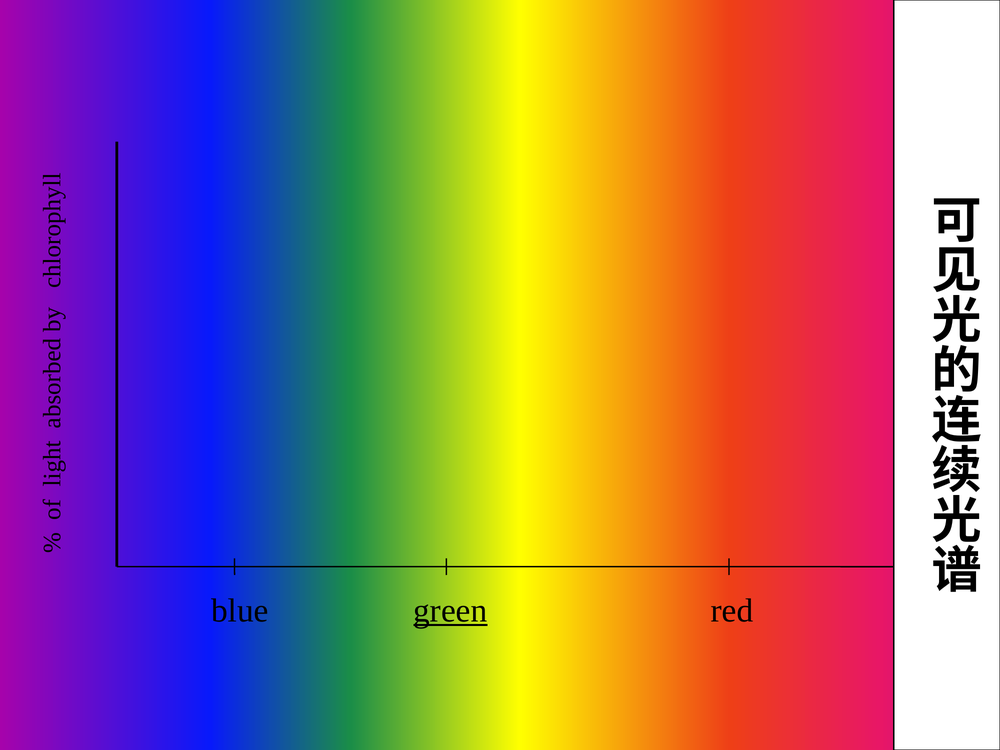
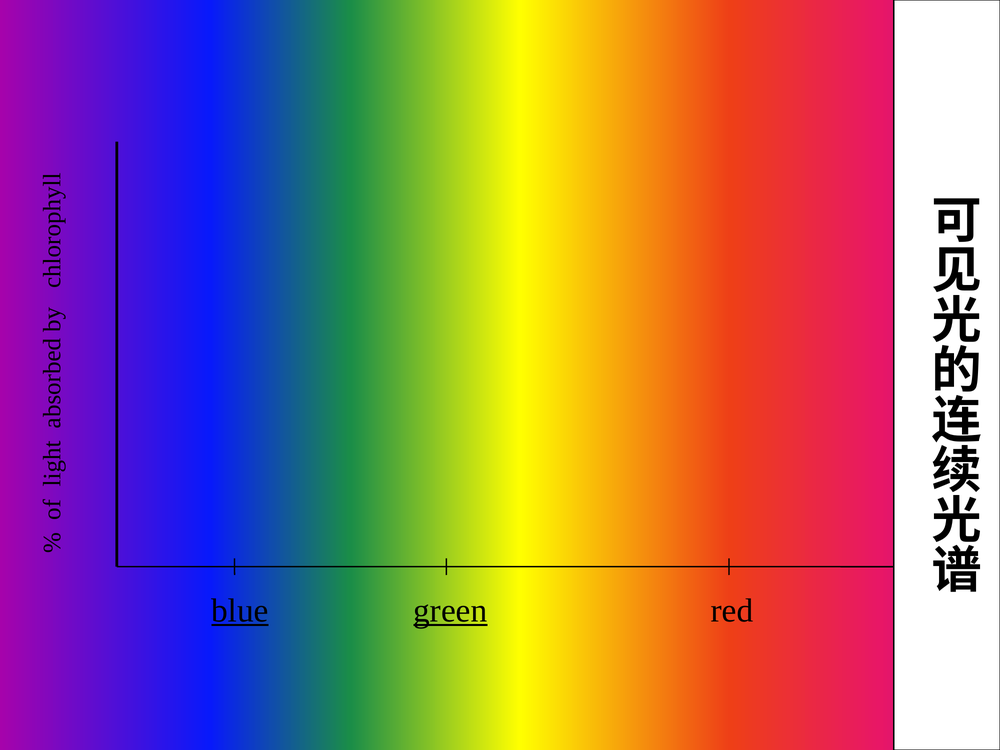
blue underline: none -> present
